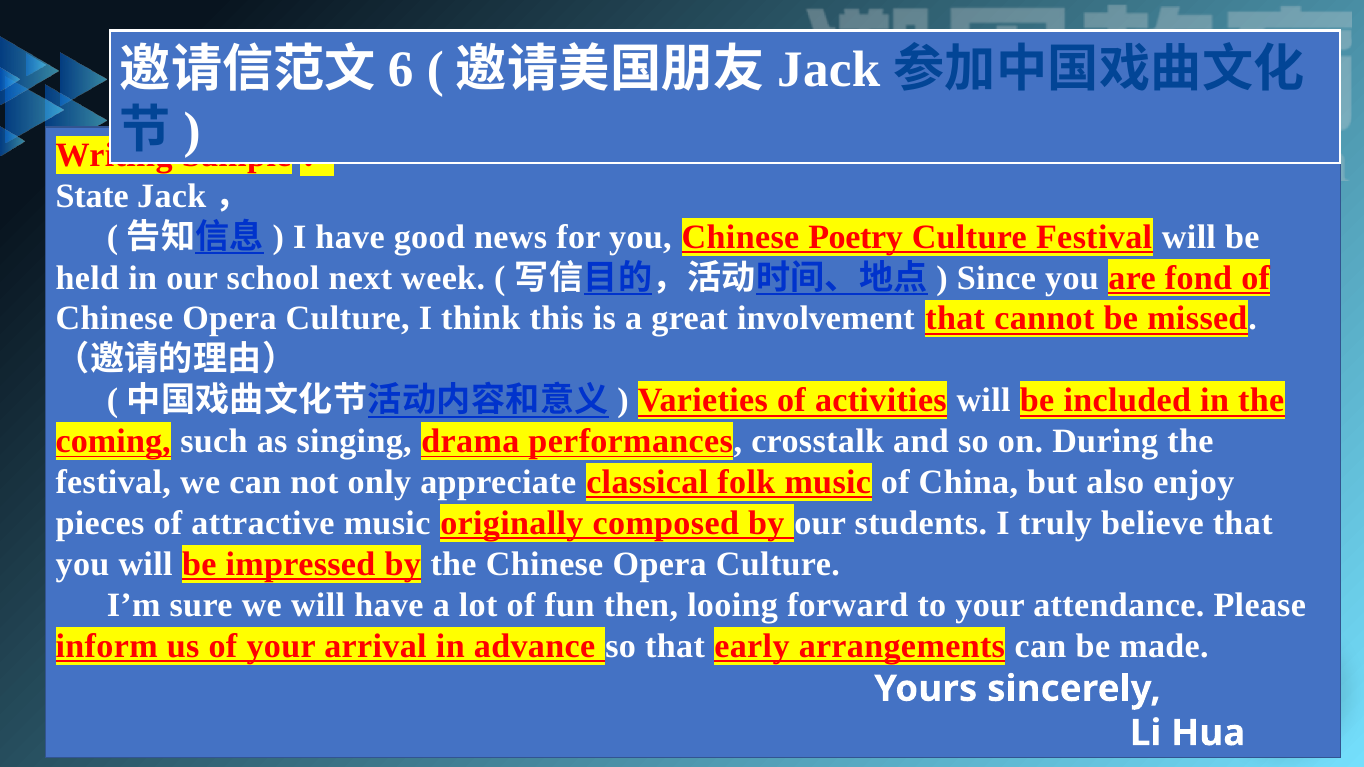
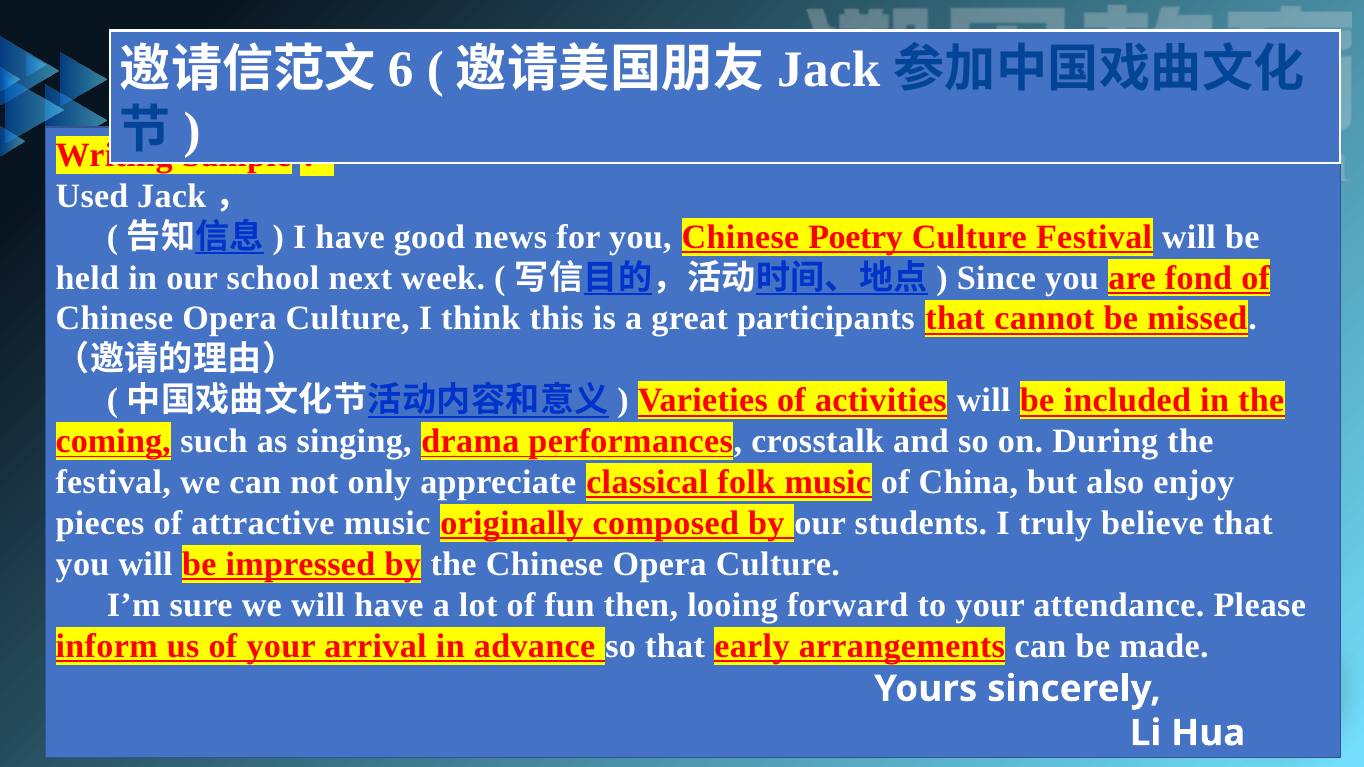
State: State -> Used
involvement: involvement -> participants
